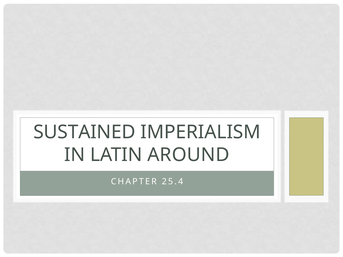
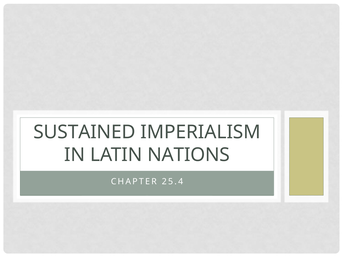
AROUND: AROUND -> NATIONS
